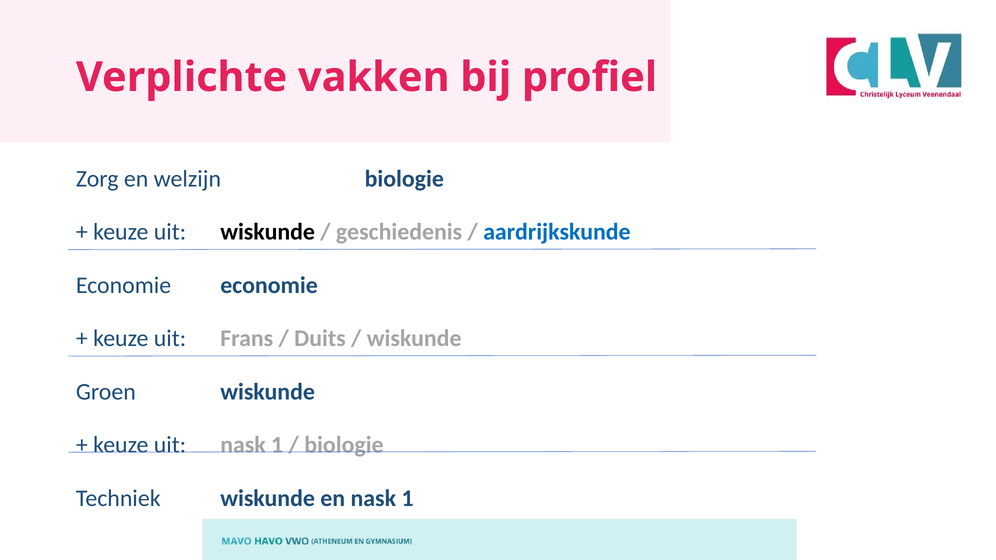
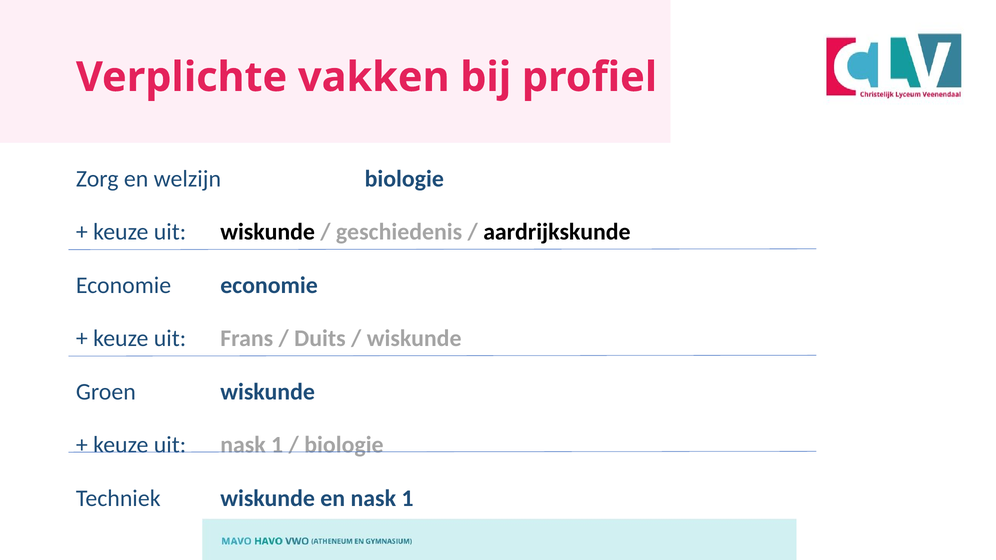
aardrijkskunde colour: blue -> black
